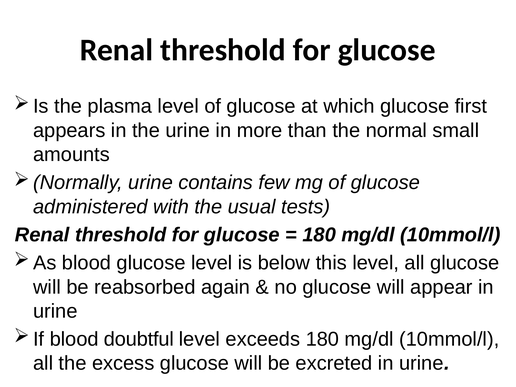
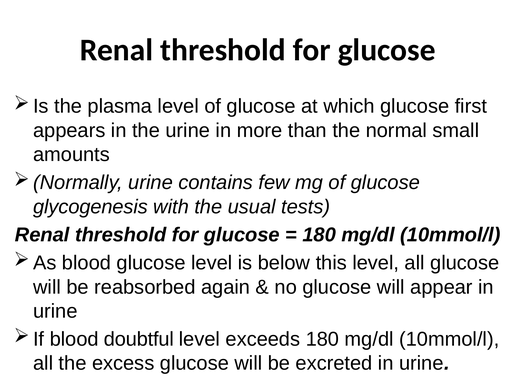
administered: administered -> glycogenesis
